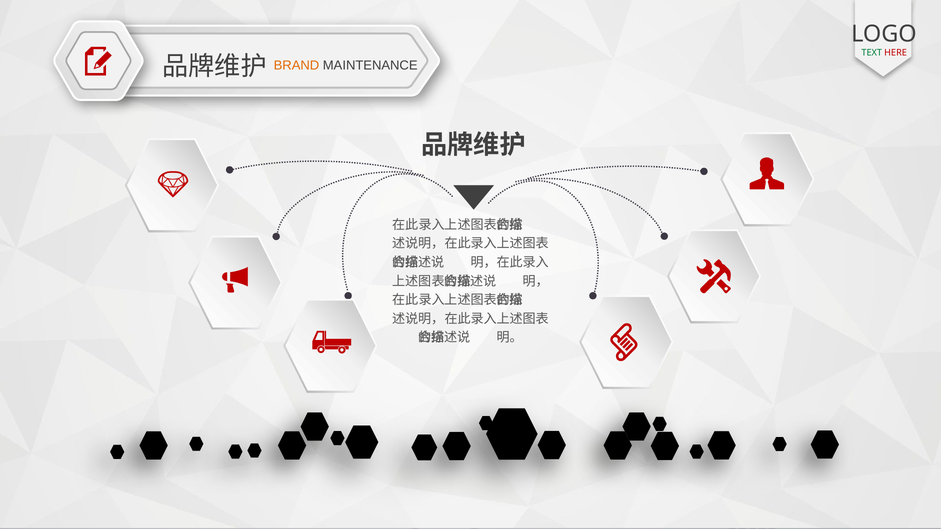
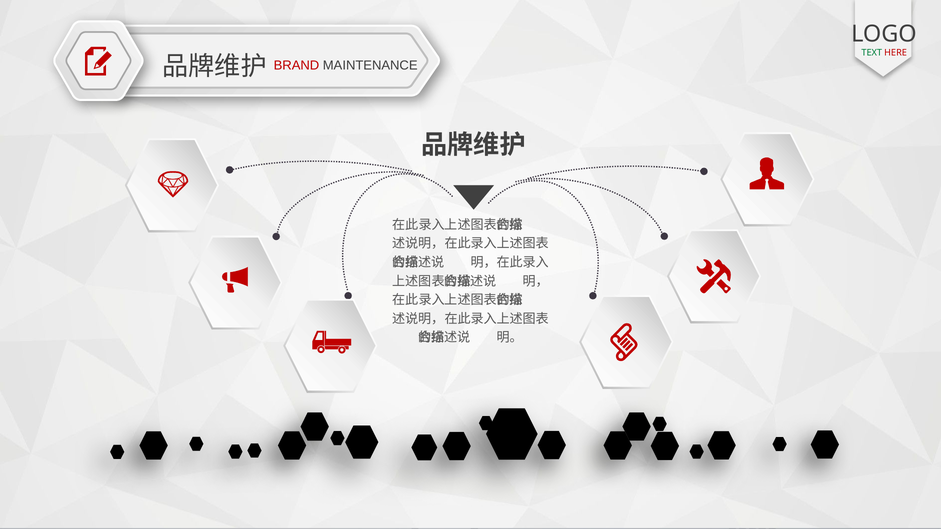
BRAND colour: orange -> red
